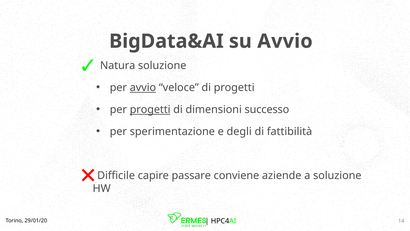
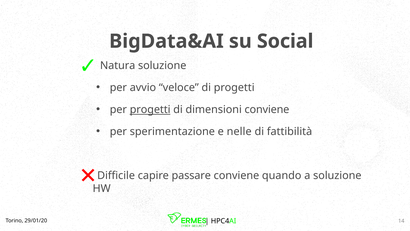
su Avvio: Avvio -> Social
avvio at (143, 87) underline: present -> none
dimensioni successo: successo -> conviene
degli: degli -> nelle
aziende: aziende -> quando
